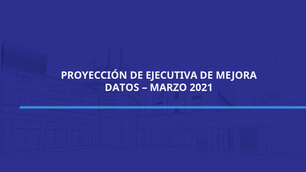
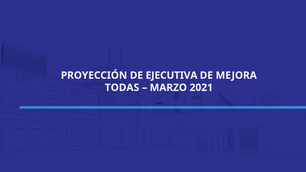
DATOS: DATOS -> TODAS
